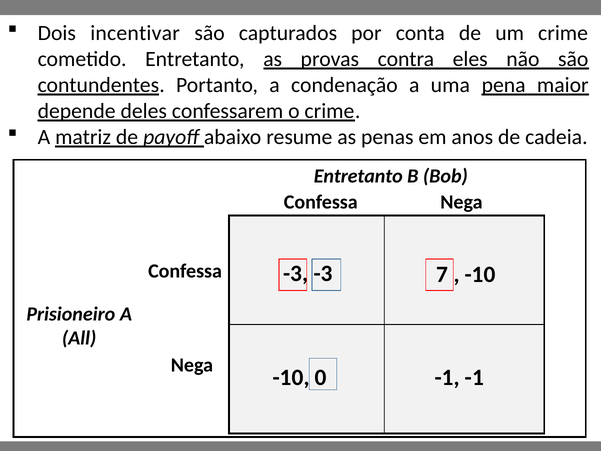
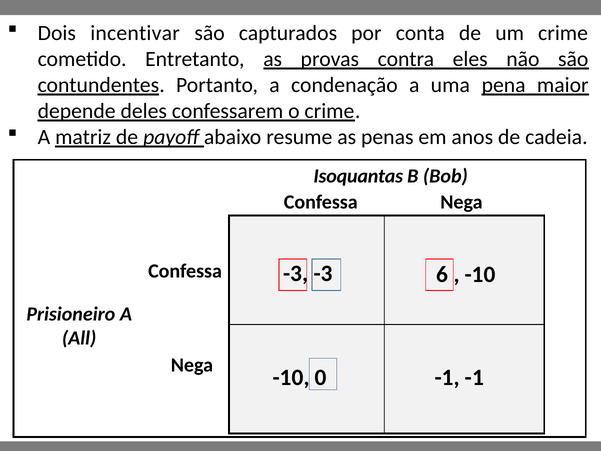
Entretanto at (358, 176): Entretanto -> Isoquantas
7: 7 -> 6
